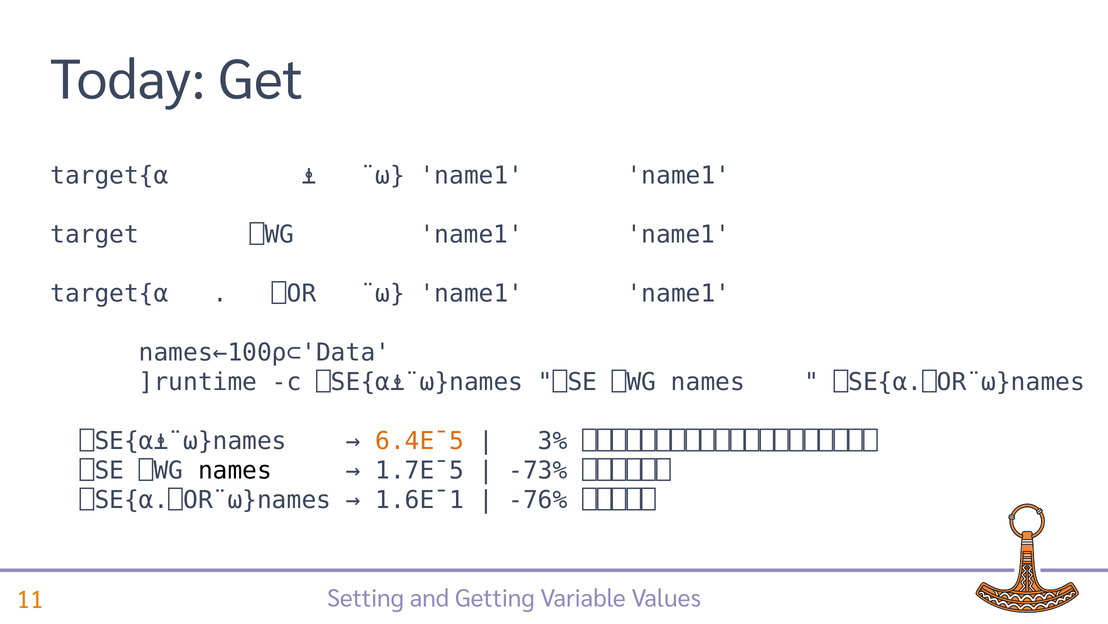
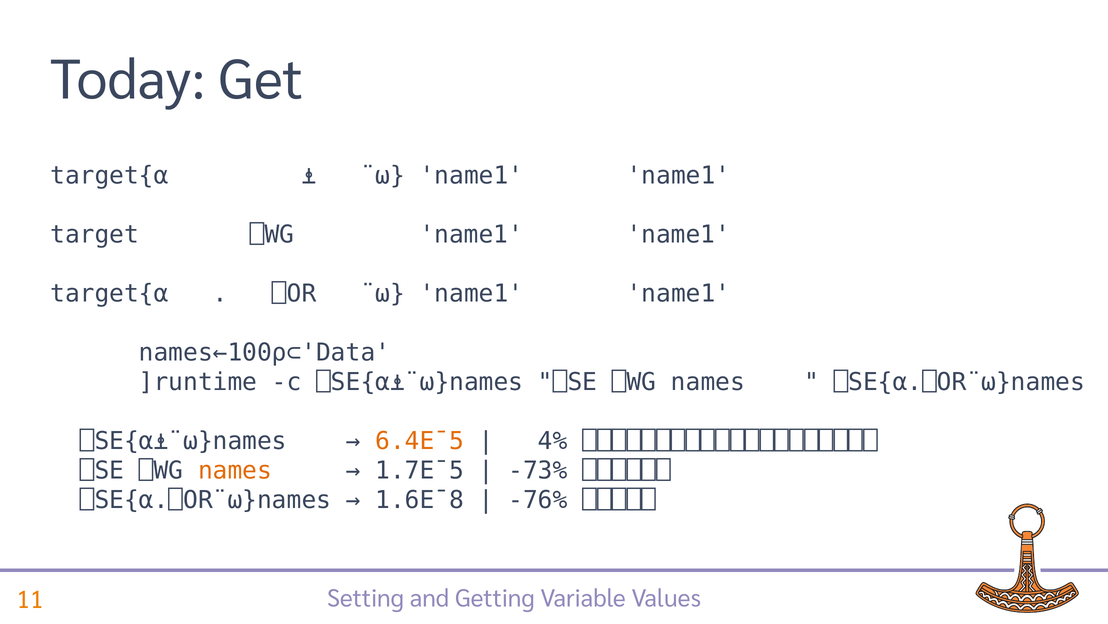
3%: 3% -> 4%
names at (235, 470) colour: black -> orange
1.6E¯1: 1.6E¯1 -> 1.6E¯8
